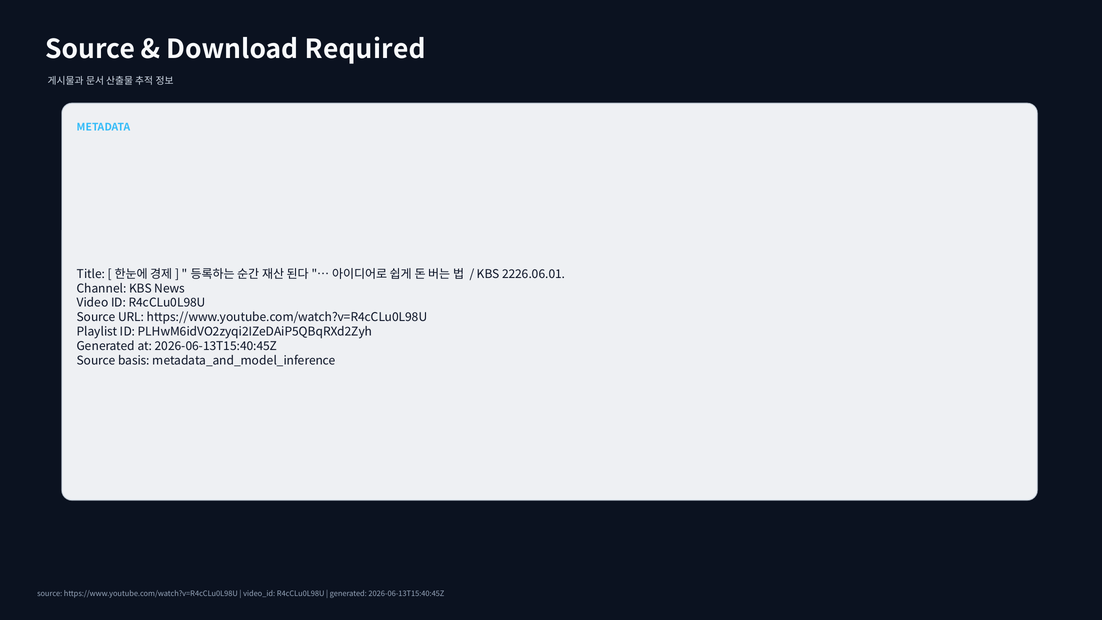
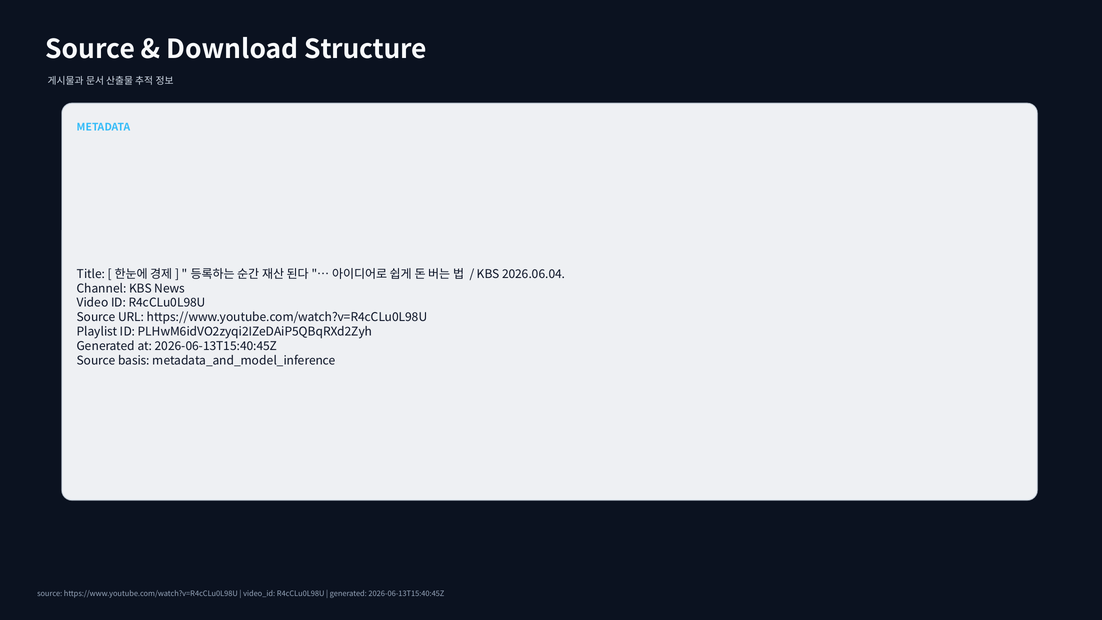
Required: Required -> Structure
2226.06.01: 2226.06.01 -> 2026.06.04
